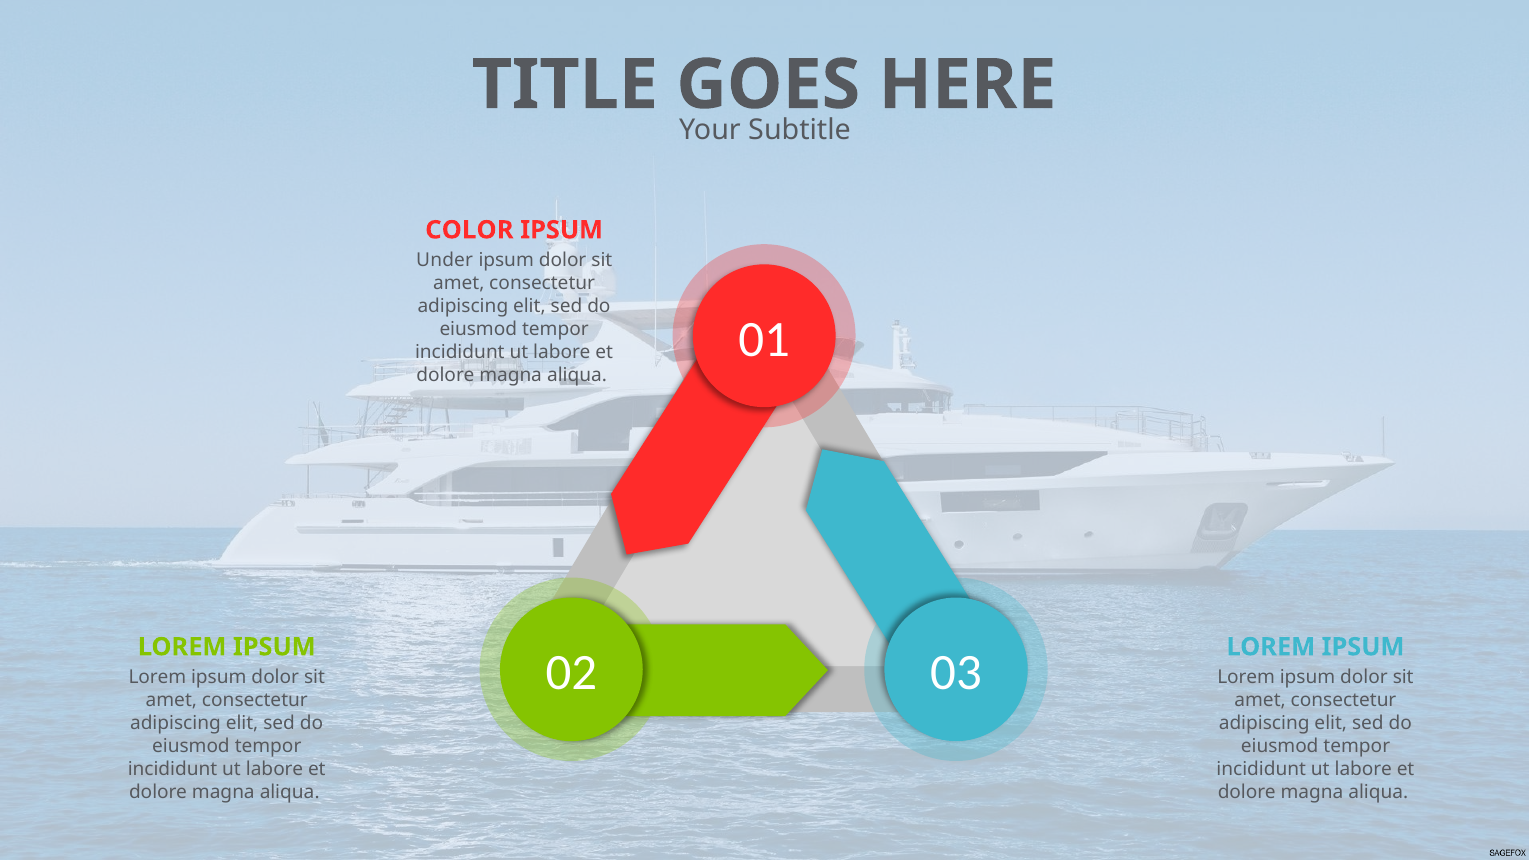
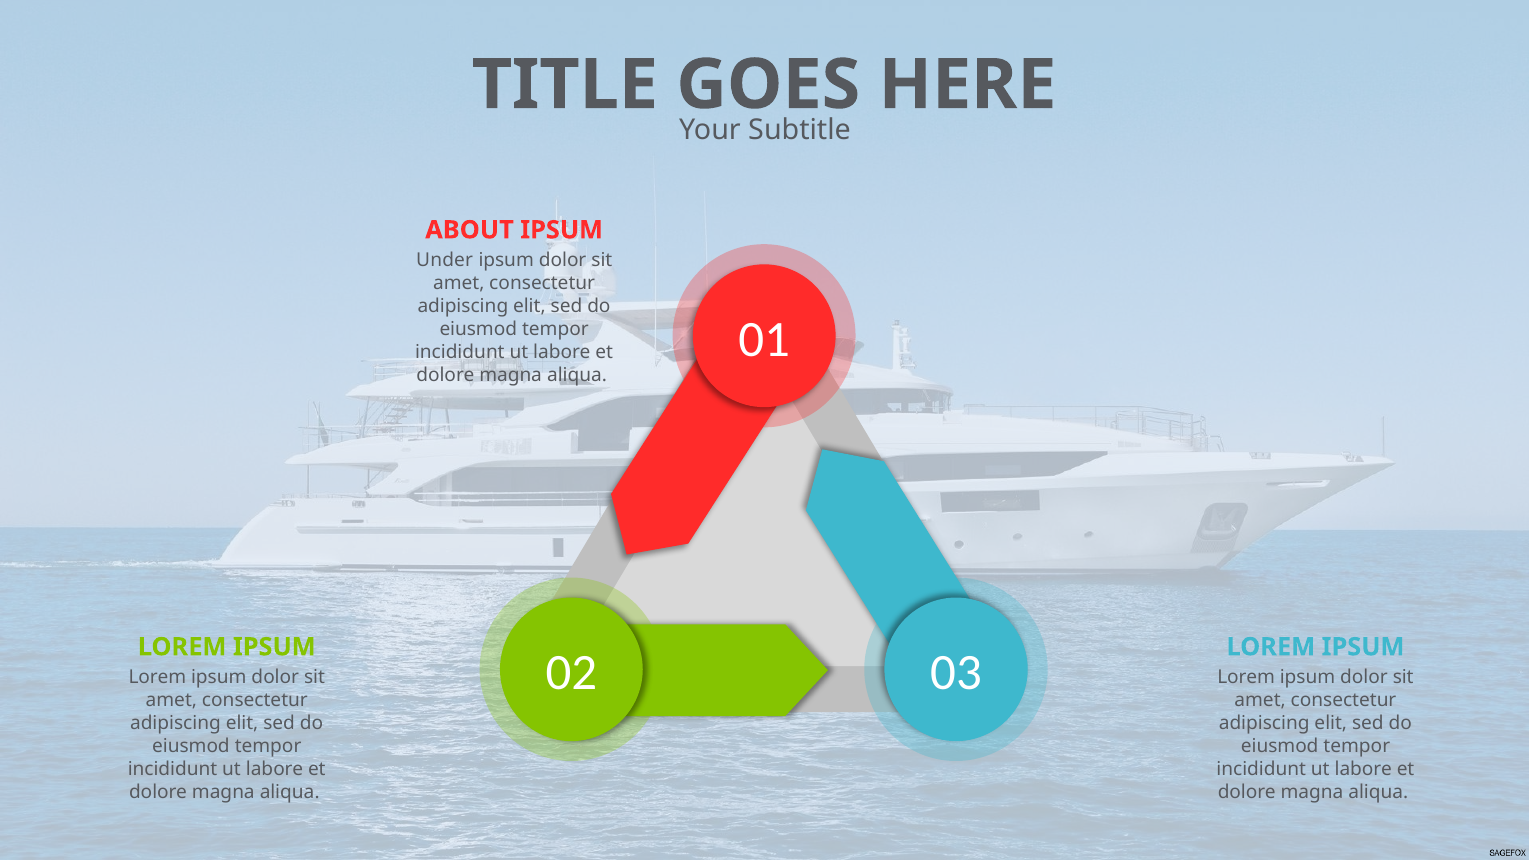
COLOR: COLOR -> ABOUT
